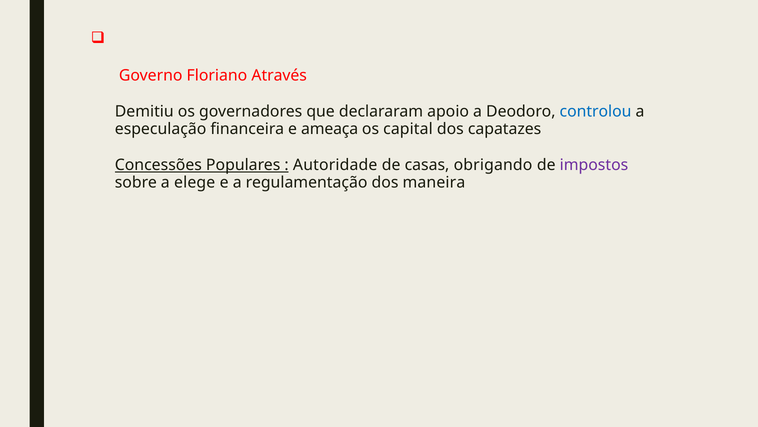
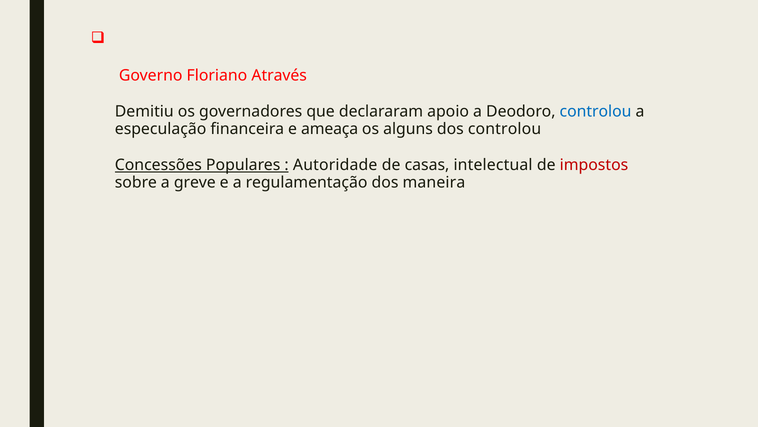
capital: capital -> alguns
dos capatazes: capatazes -> controlou
obrigando: obrigando -> intelectual
impostos colour: purple -> red
elege: elege -> greve
